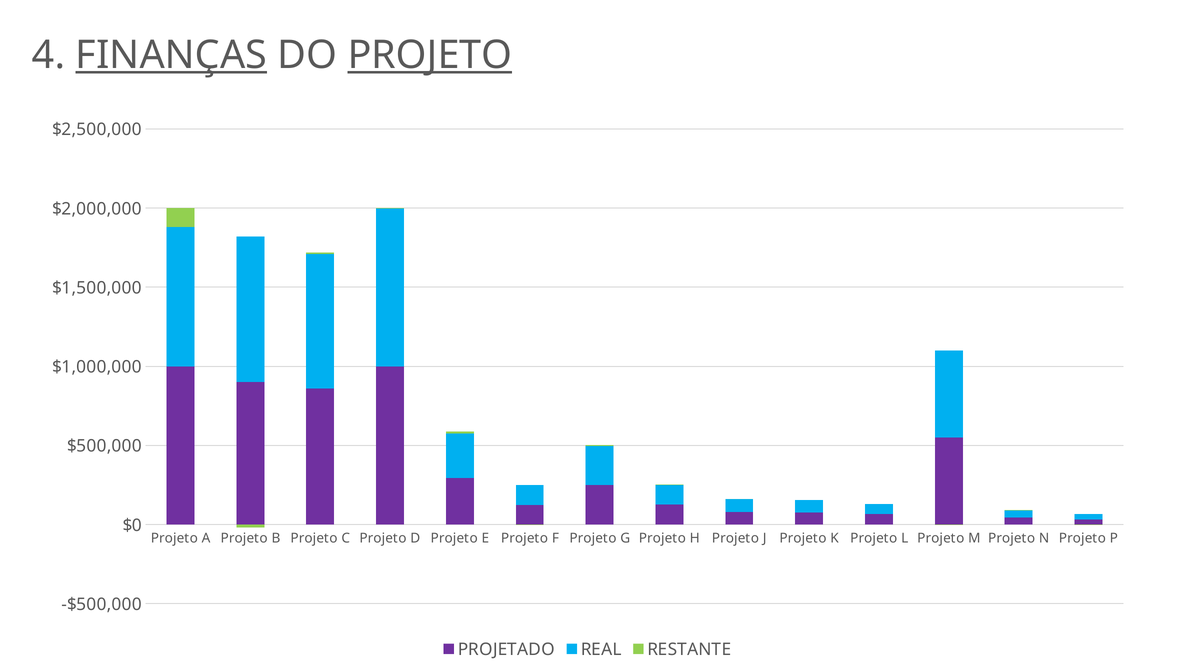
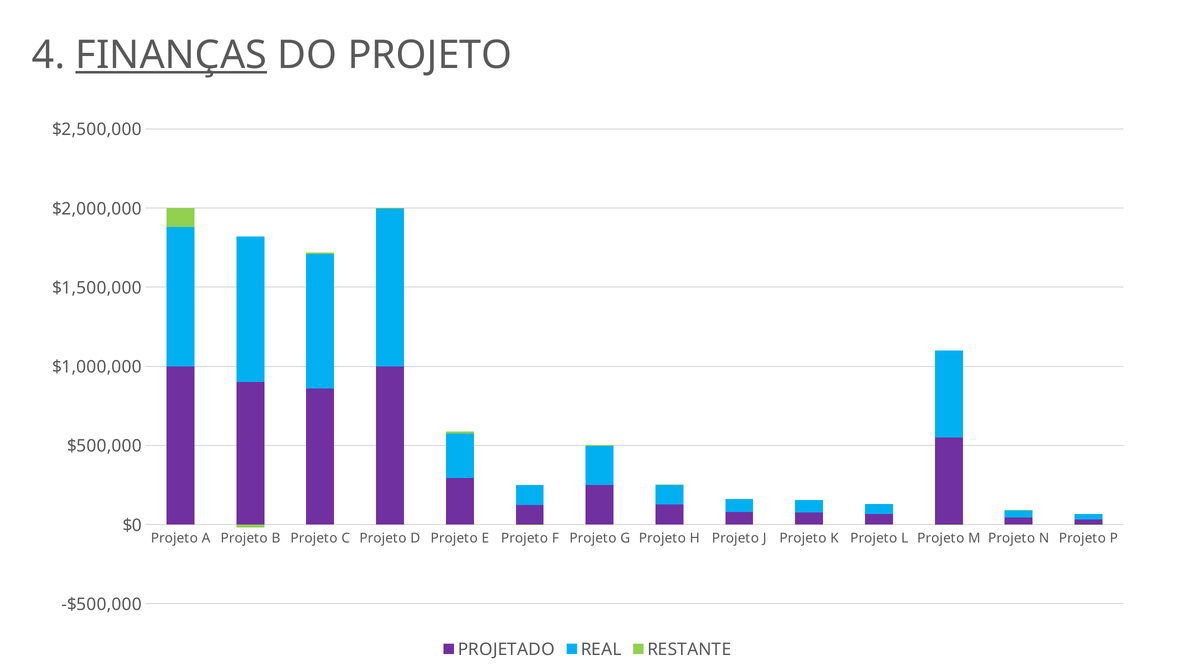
PROJETO at (430, 55) underline: present -> none
